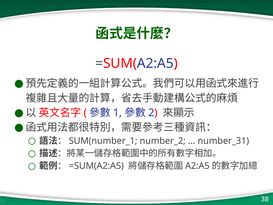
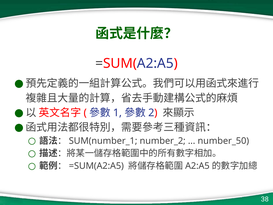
number_31: number_31 -> number_50
